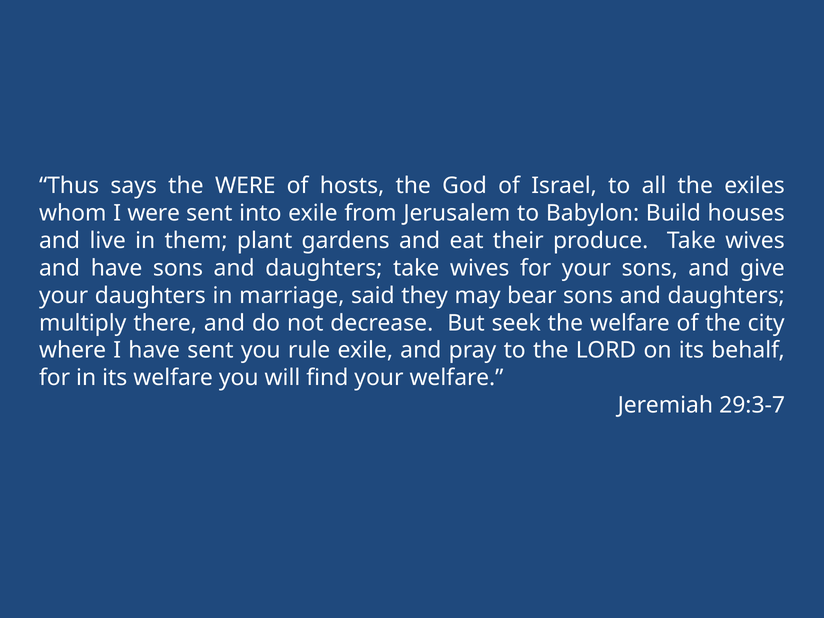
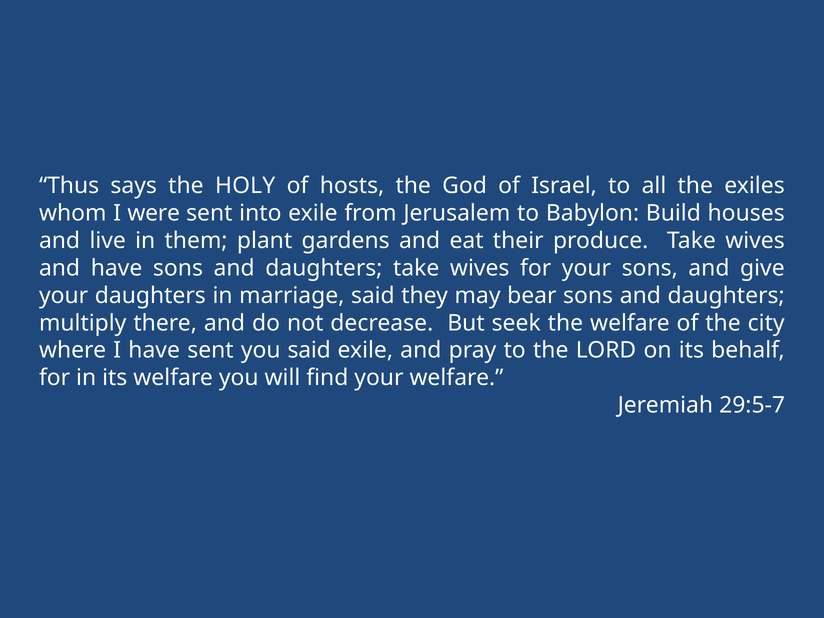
the WERE: WERE -> HOLY
you rule: rule -> said
29:3-7: 29:3-7 -> 29:5-7
